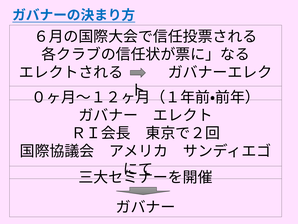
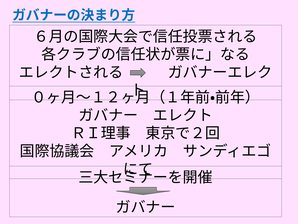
ＲＩ会長: ＲＩ会長 -> ＲＩ理事
